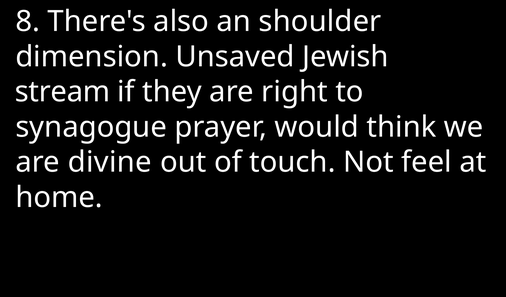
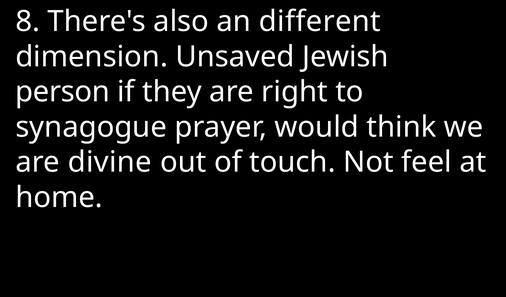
shoulder: shoulder -> different
stream: stream -> person
